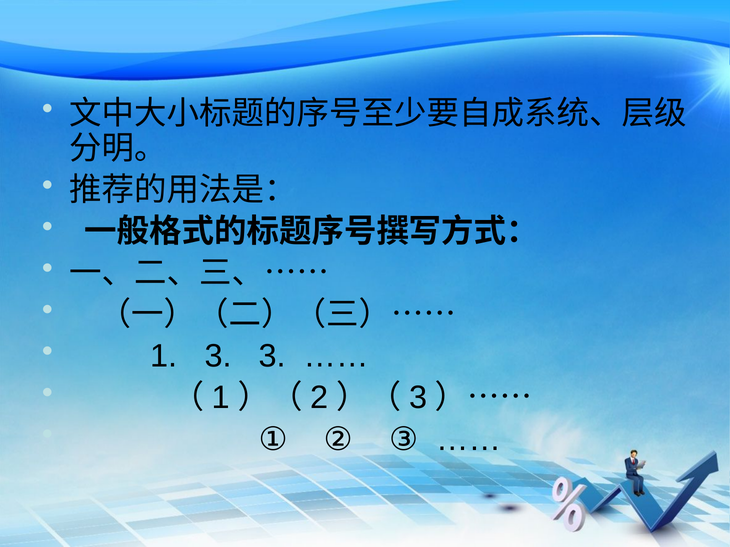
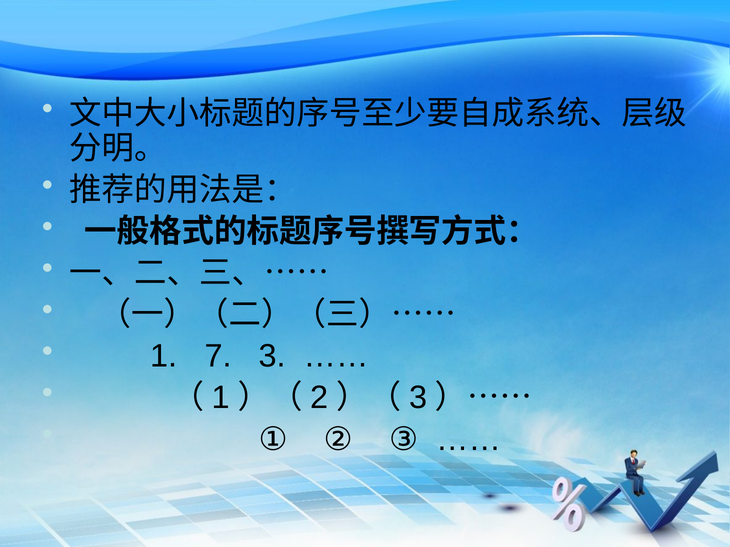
1 3: 3 -> 7
